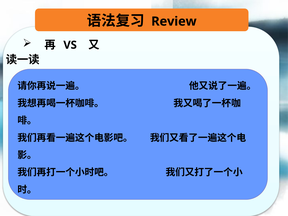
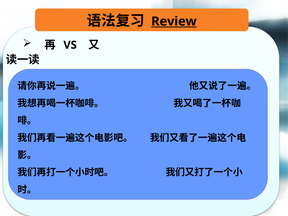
Review underline: none -> present
